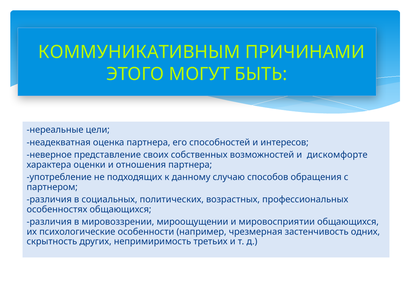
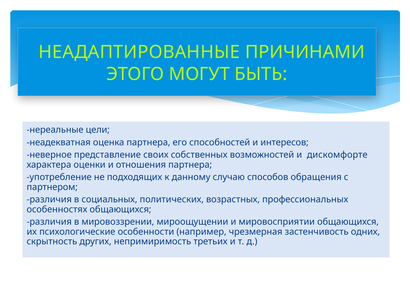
КОММУНИКАТИВНЫМ: КОММУНИКАТИВНЫМ -> НЕАДАПТИРОВАННЫЕ
